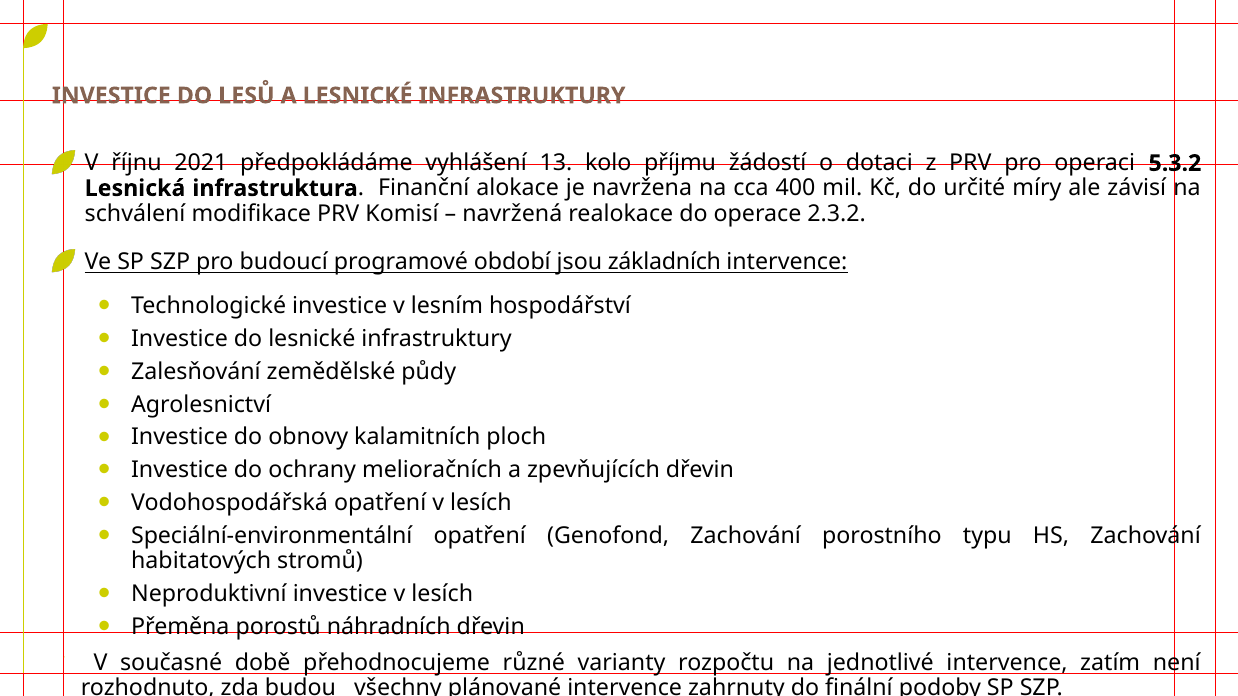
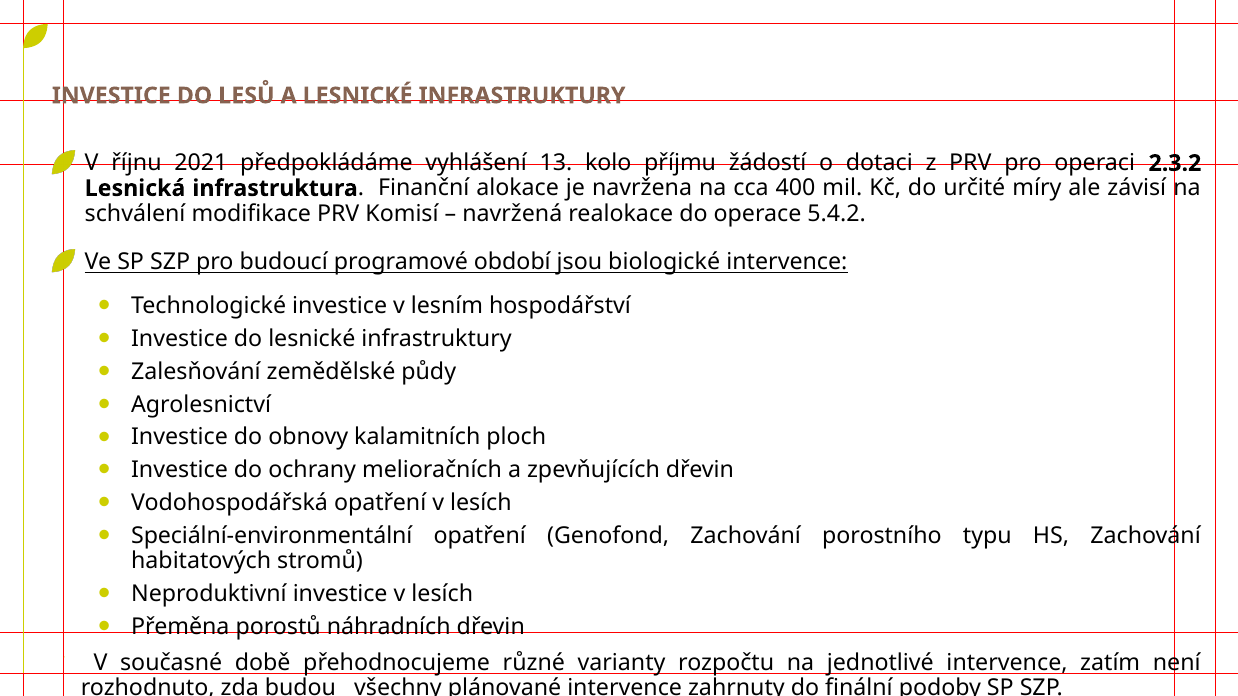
5.3.2: 5.3.2 -> 2.3.2
2.3.2: 2.3.2 -> 5.4.2
základních: základních -> biologické
